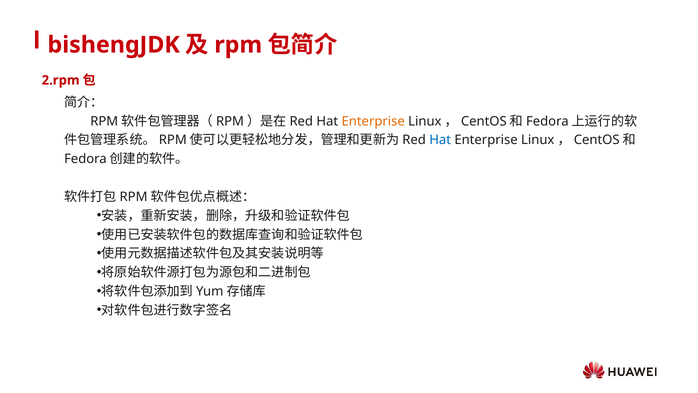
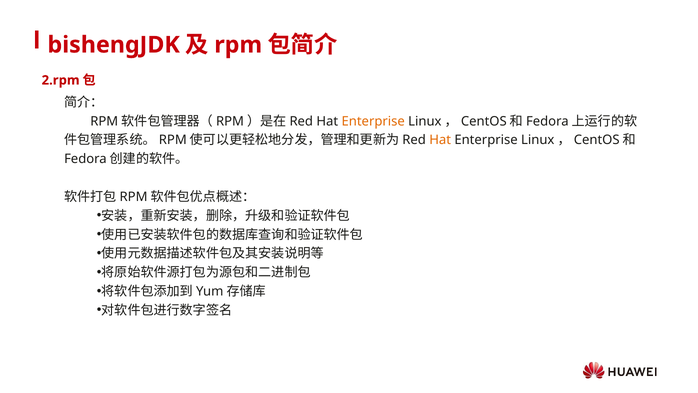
Hat at (440, 140) colour: blue -> orange
